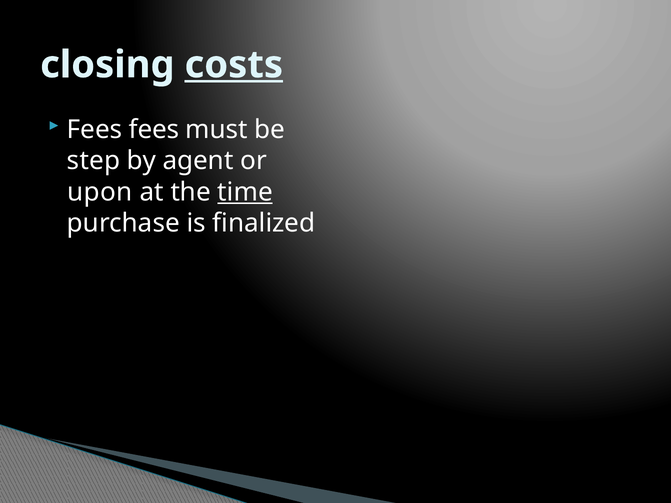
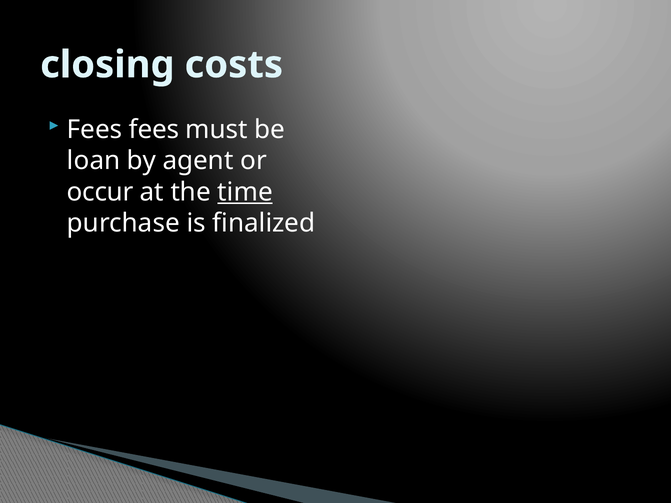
costs underline: present -> none
step: step -> loan
upon: upon -> occur
